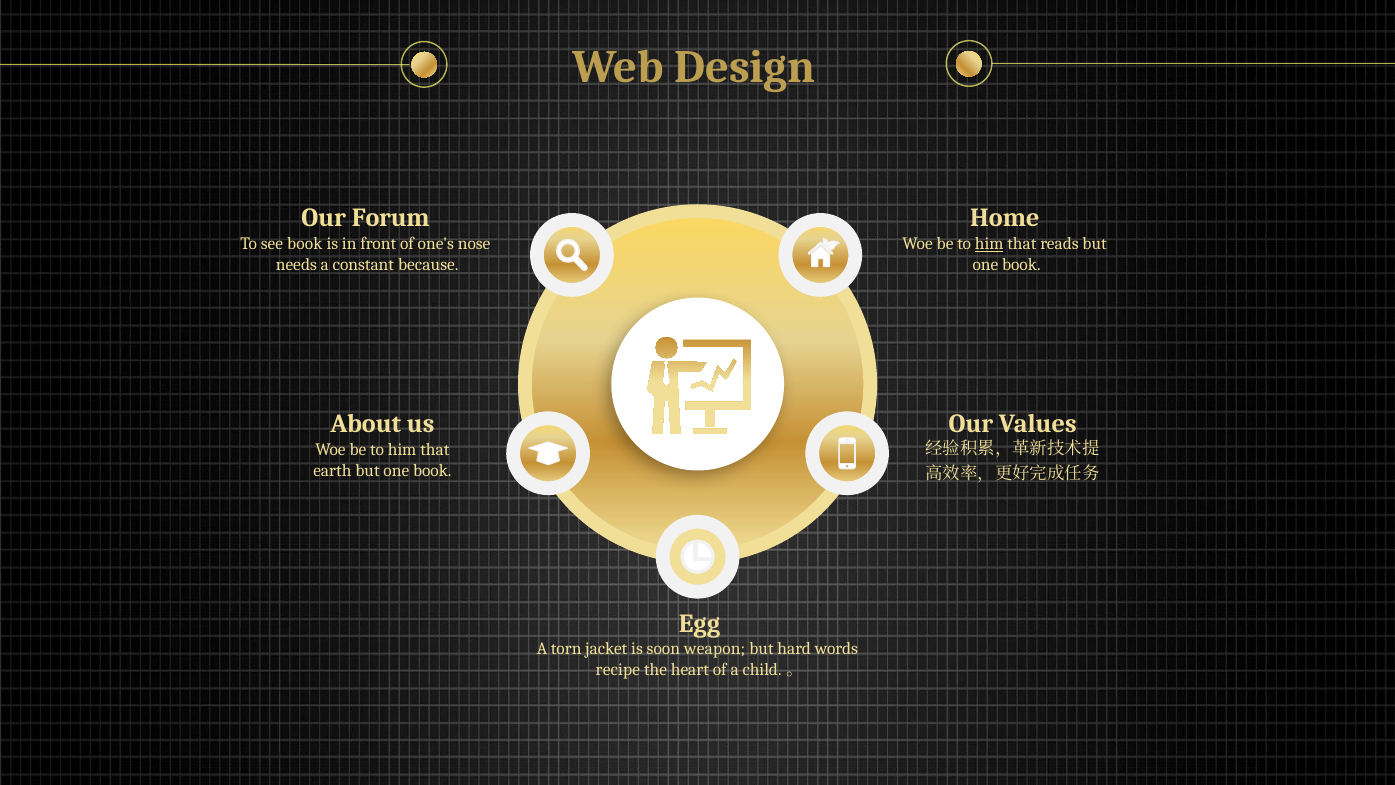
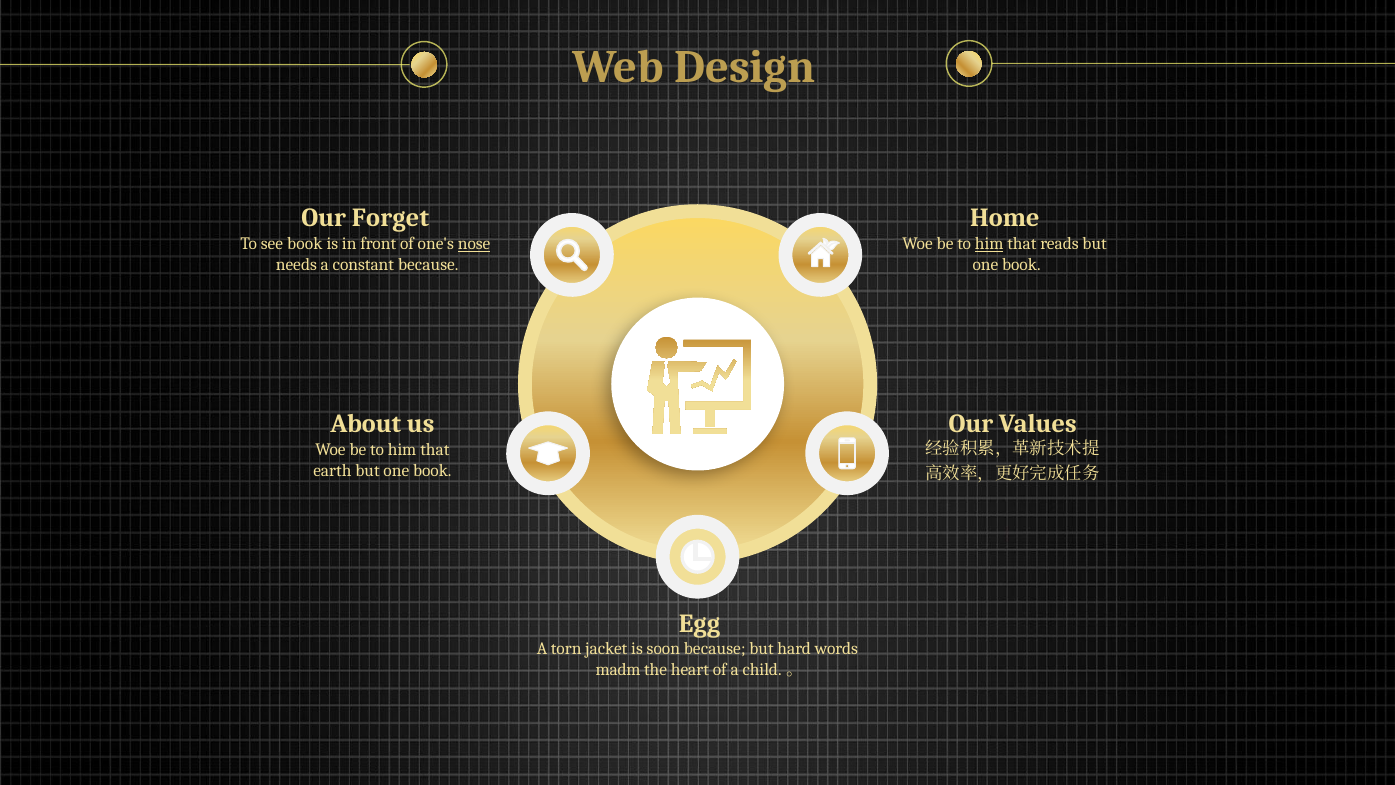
Forum: Forum -> Forget
nose underline: none -> present
soon weapon: weapon -> because
recipe: recipe -> madm
